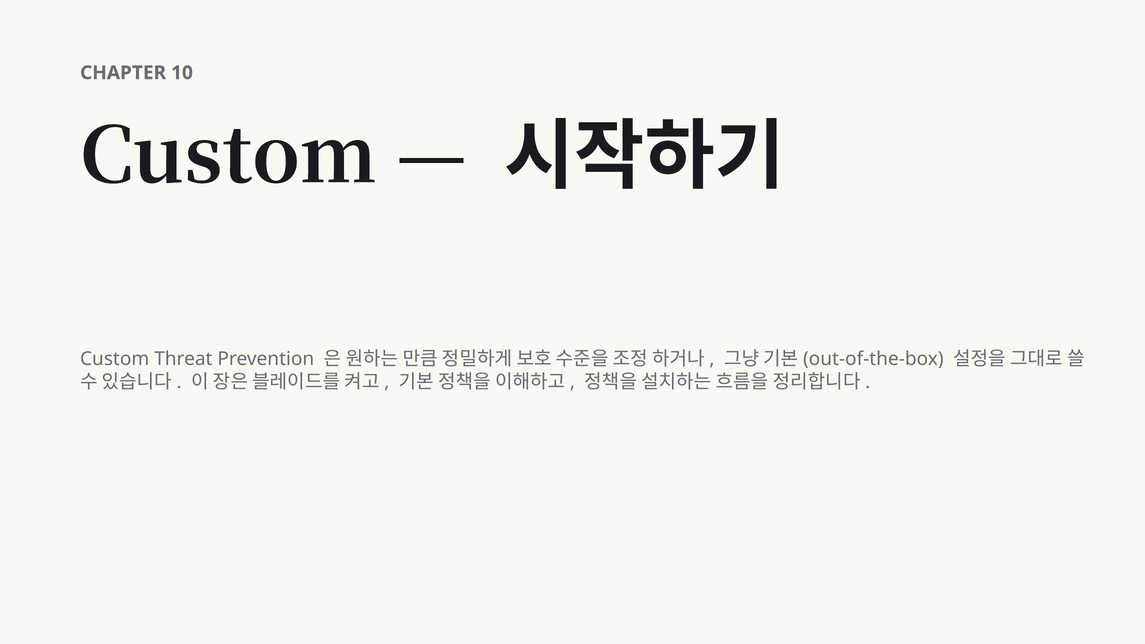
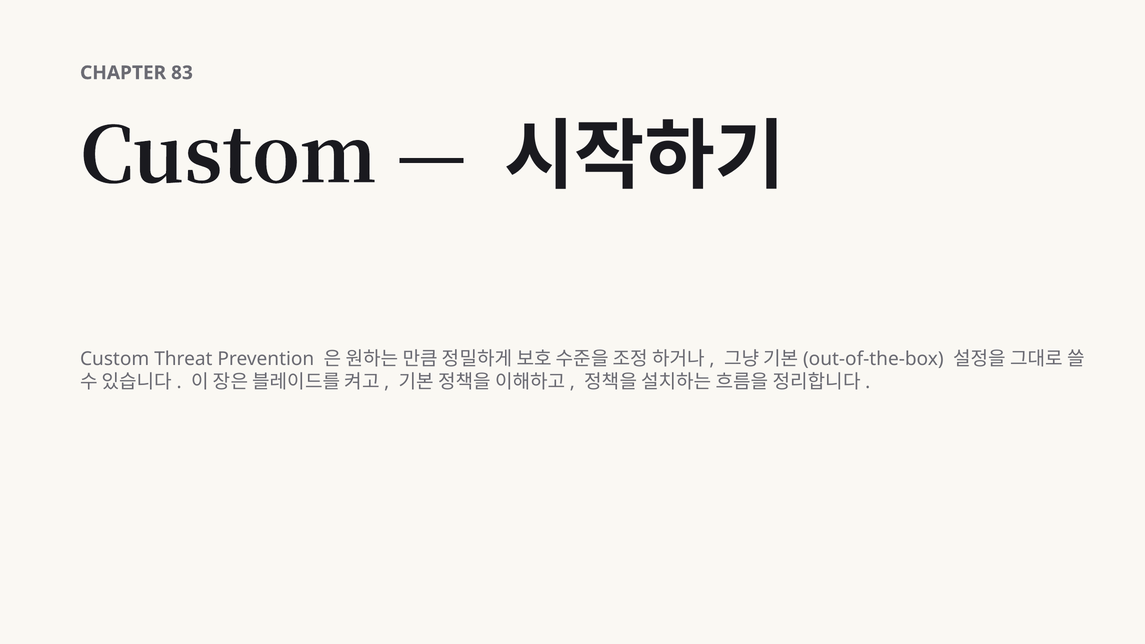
10: 10 -> 83
